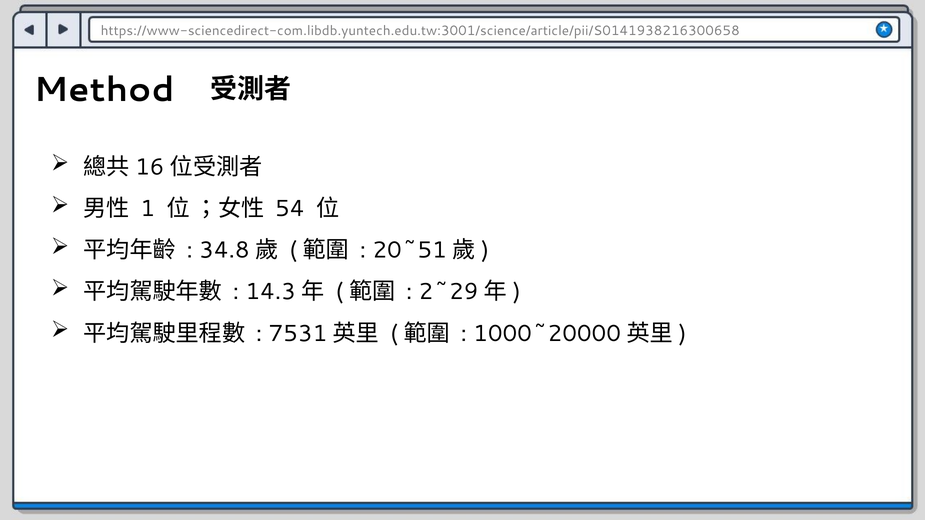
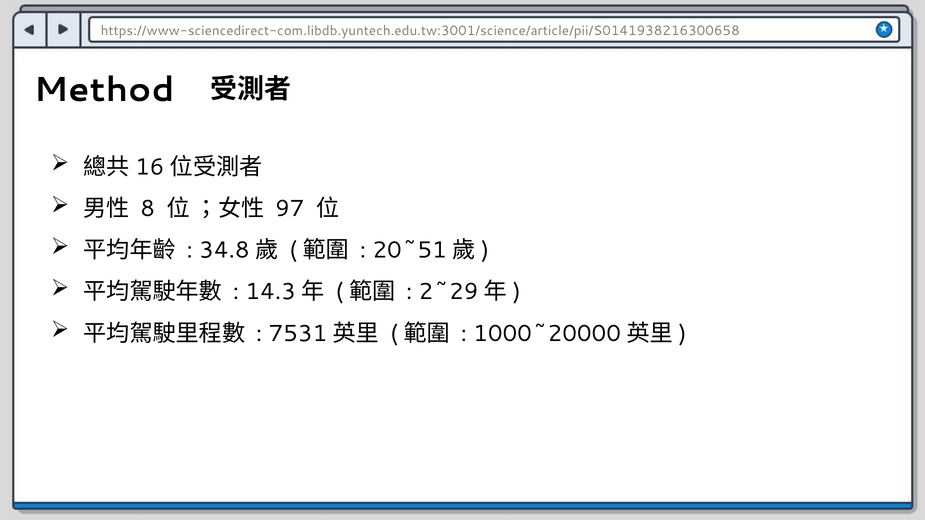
1: 1 -> 8
54: 54 -> 97
